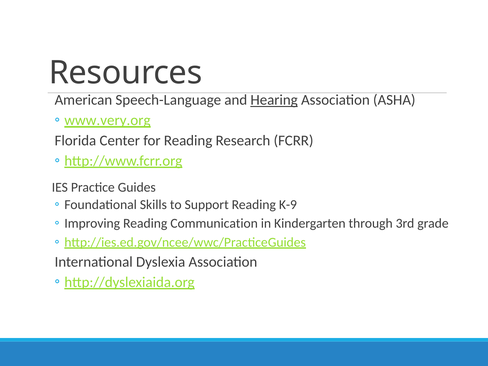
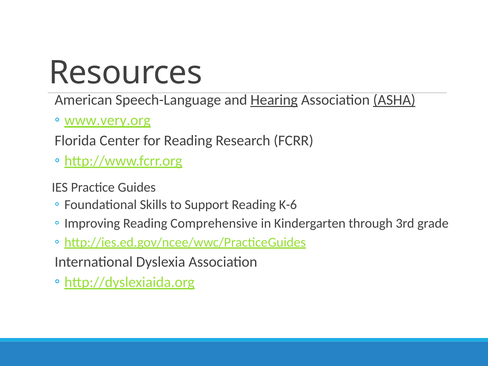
ASHA underline: none -> present
K-9: K-9 -> K-6
Communication: Communication -> Comprehensive
